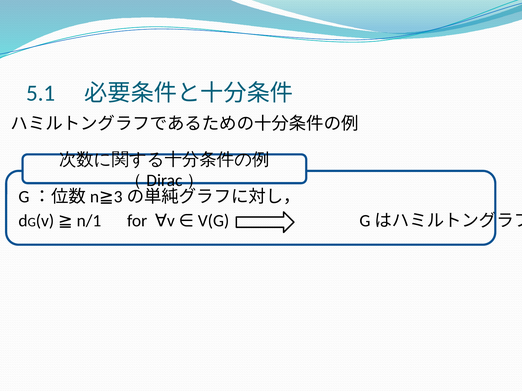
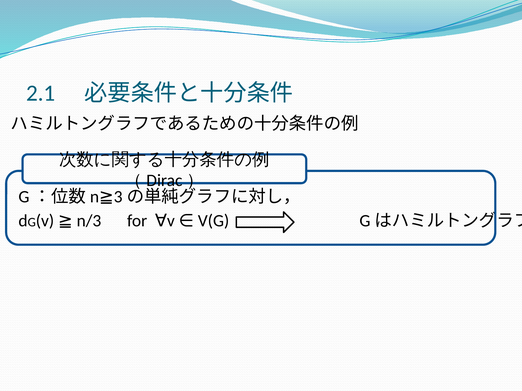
5.1: 5.1 -> 2.1
n/1: n/1 -> n/3
